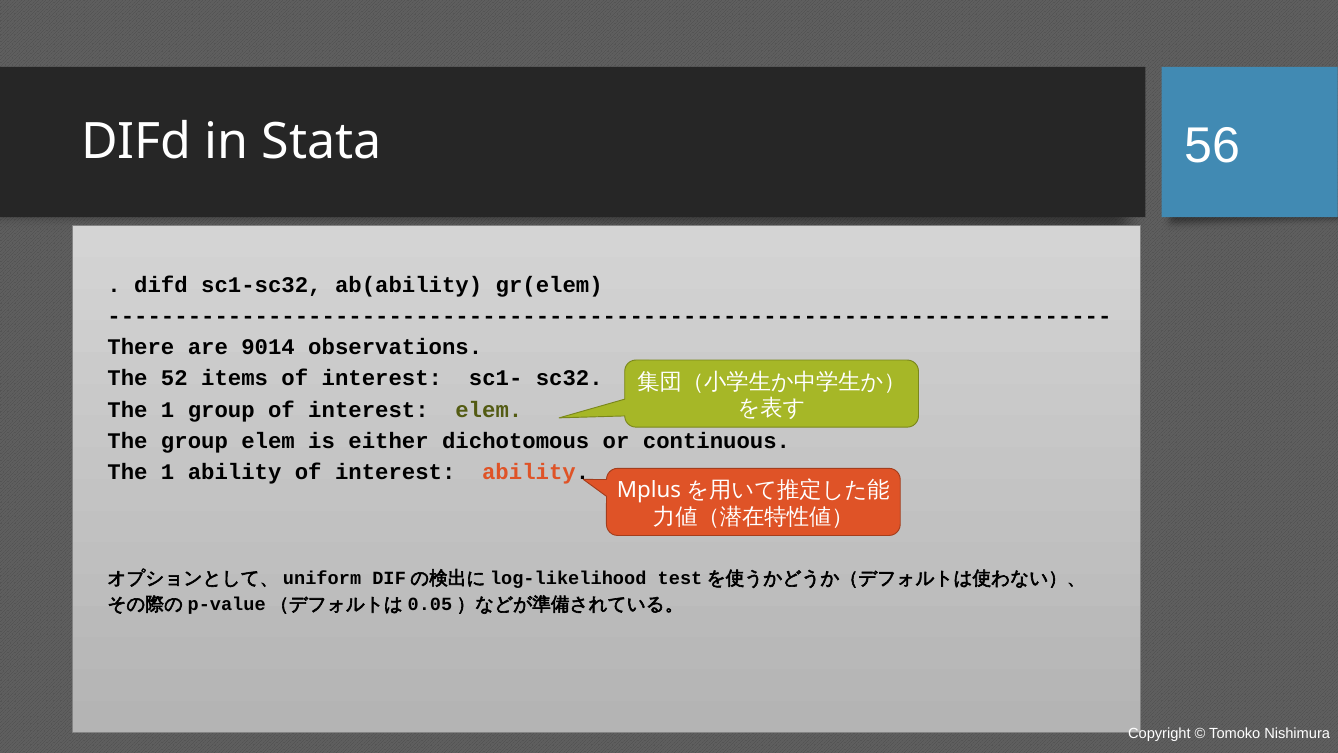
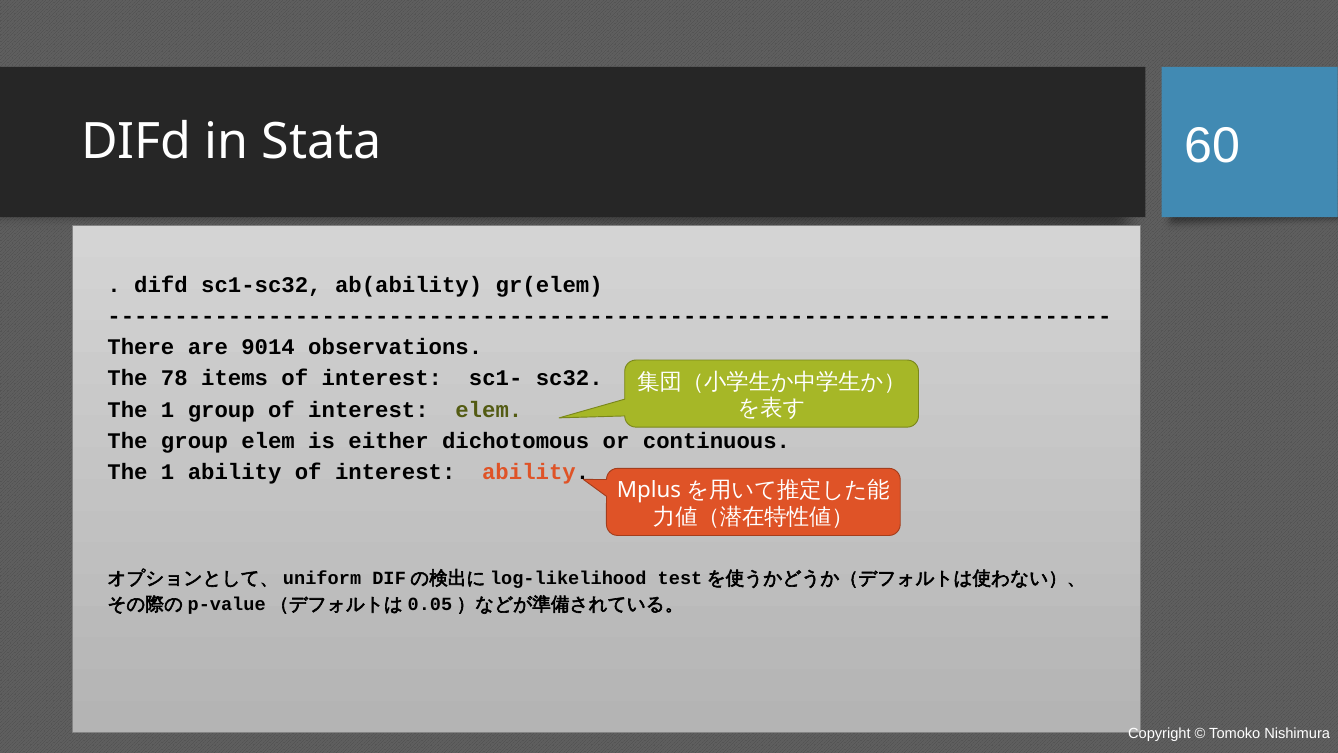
56: 56 -> 60
52: 52 -> 78
